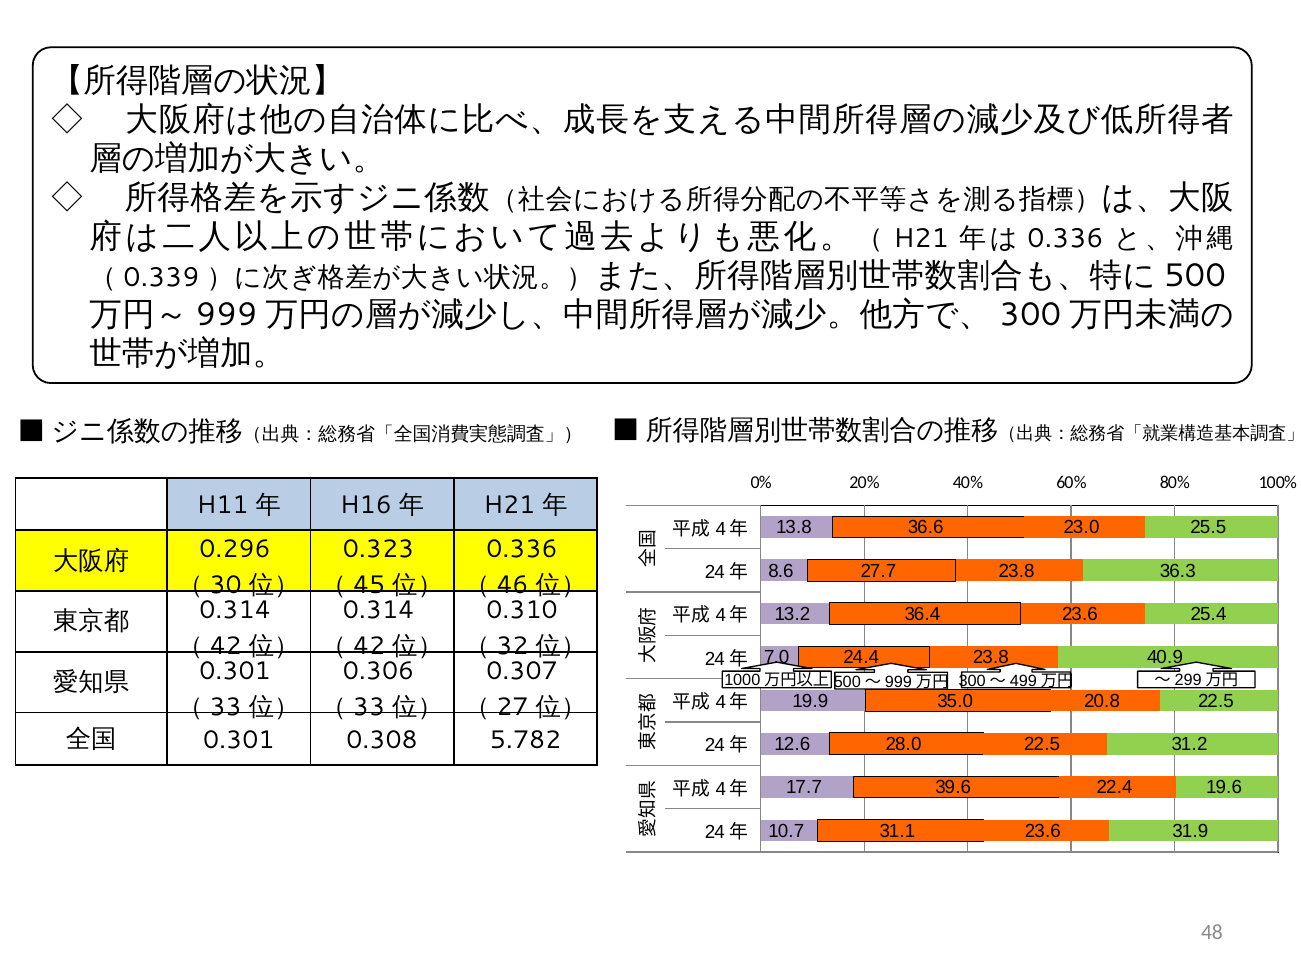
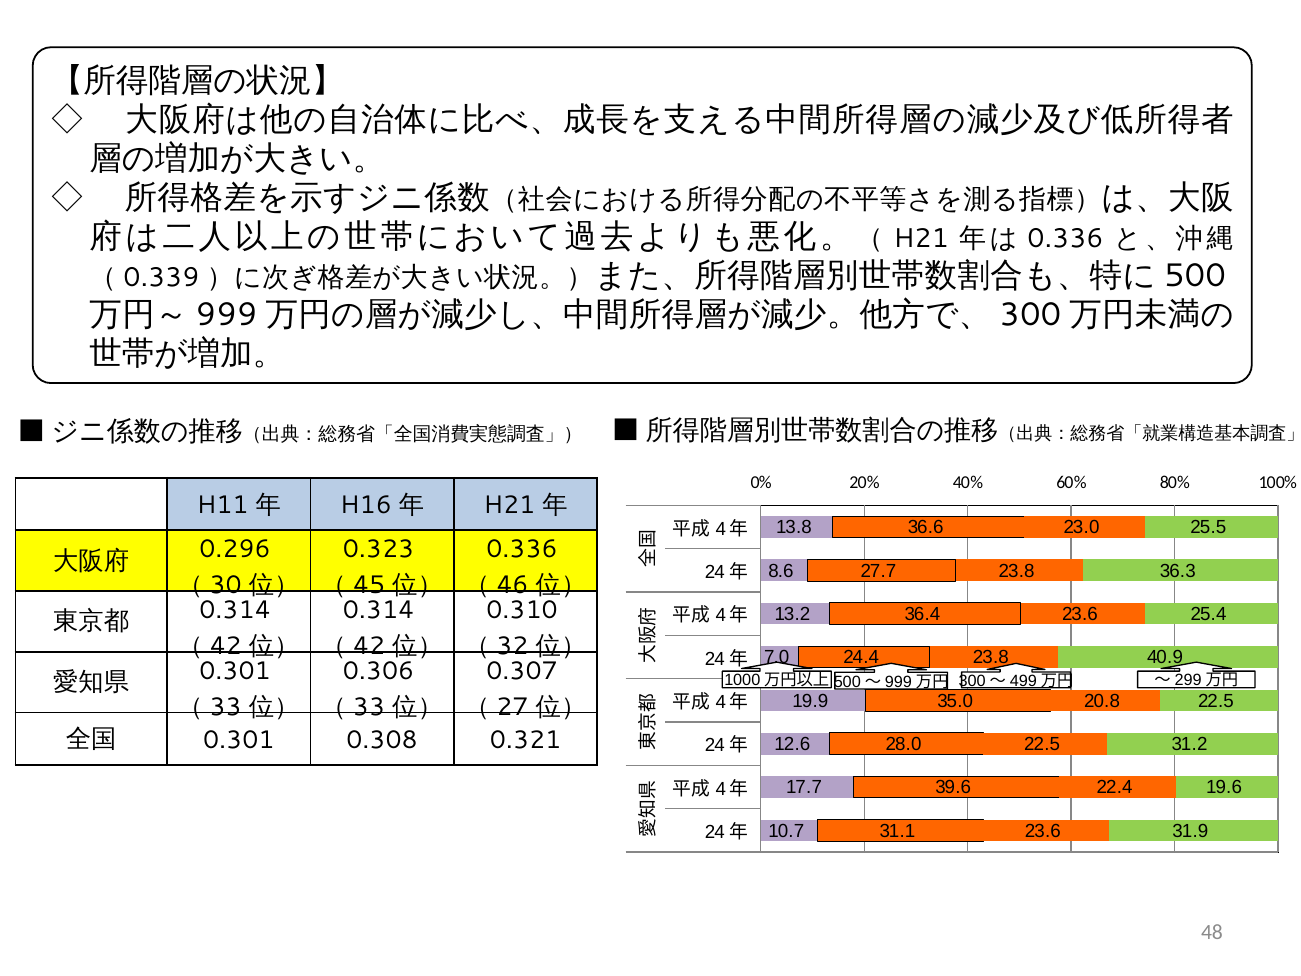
5.782: 5.782 -> 0.321
